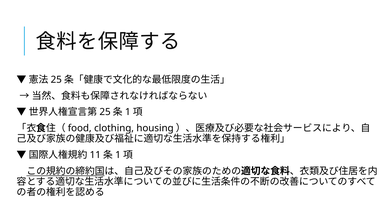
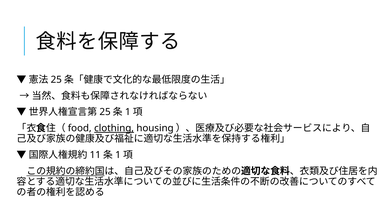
clothing underline: none -> present
